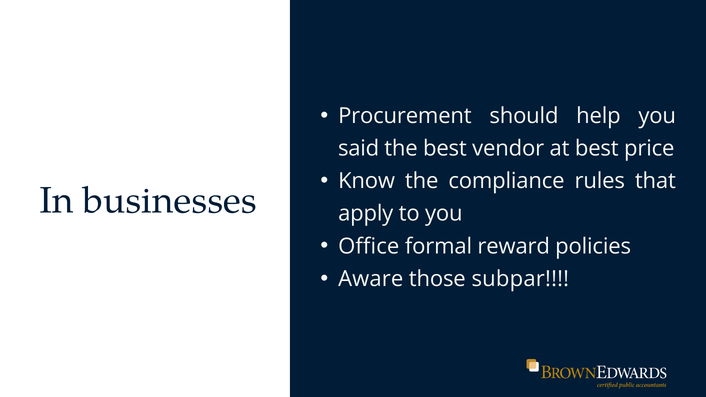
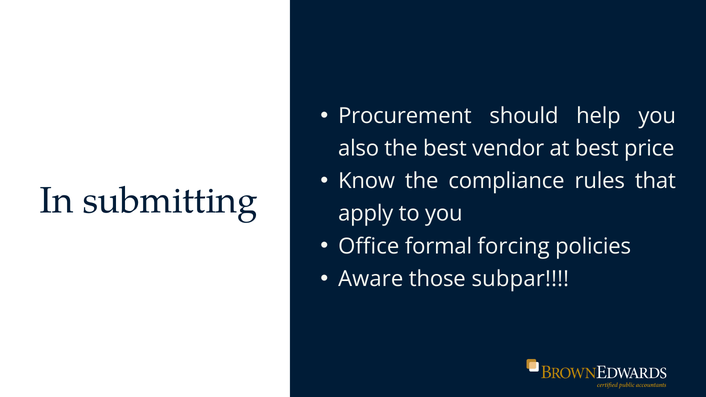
said: said -> also
businesses: businesses -> submitting
reward: reward -> forcing
